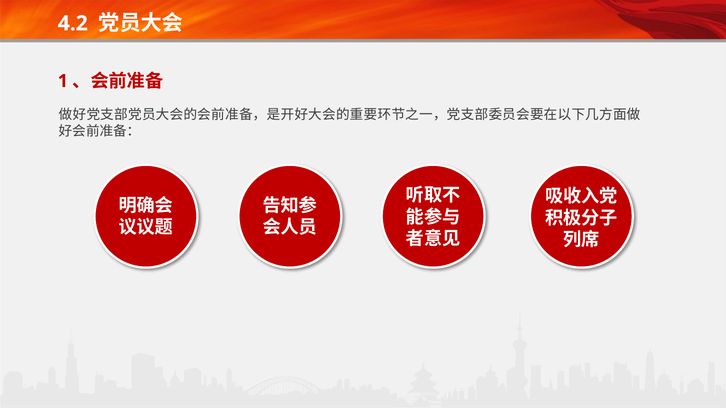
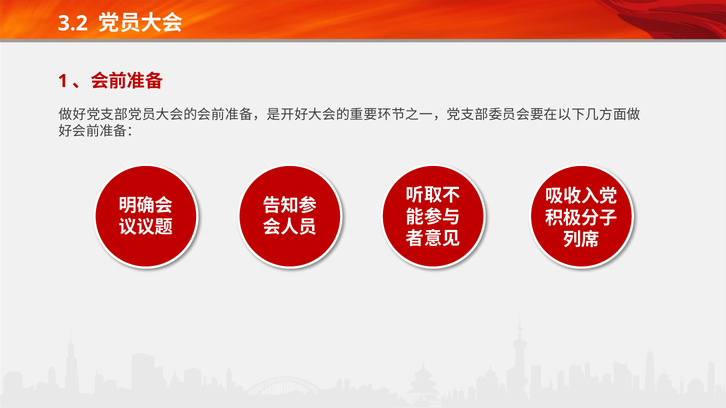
4.2: 4.2 -> 3.2
